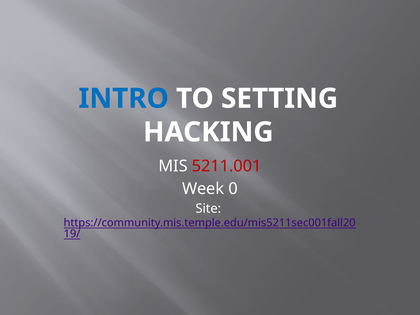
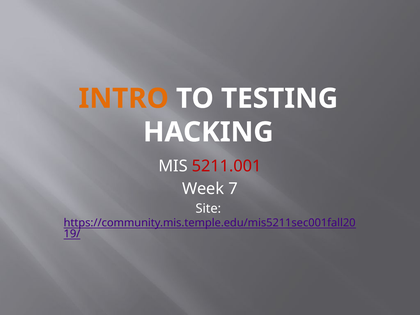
INTRO colour: blue -> orange
SETTING: SETTING -> TESTING
0: 0 -> 7
